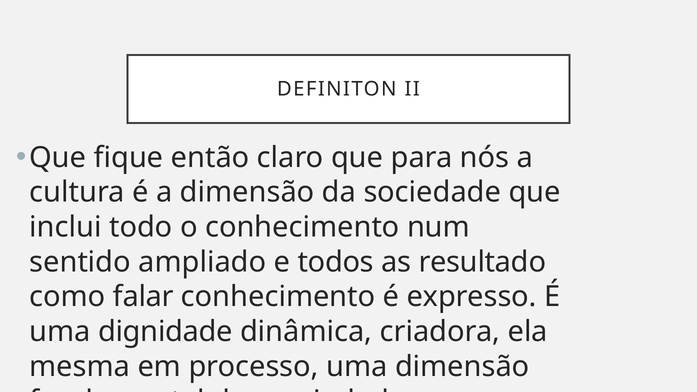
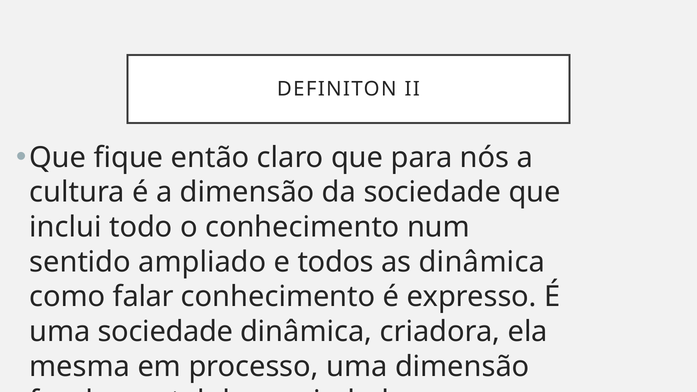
as resultado: resultado -> dinâmica
uma dignidade: dignidade -> sociedade
